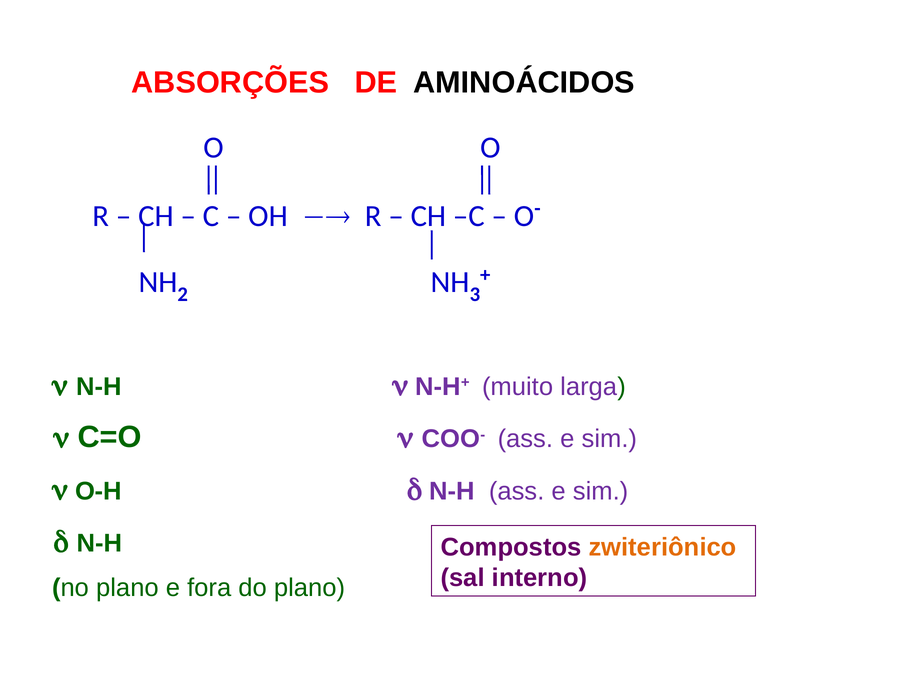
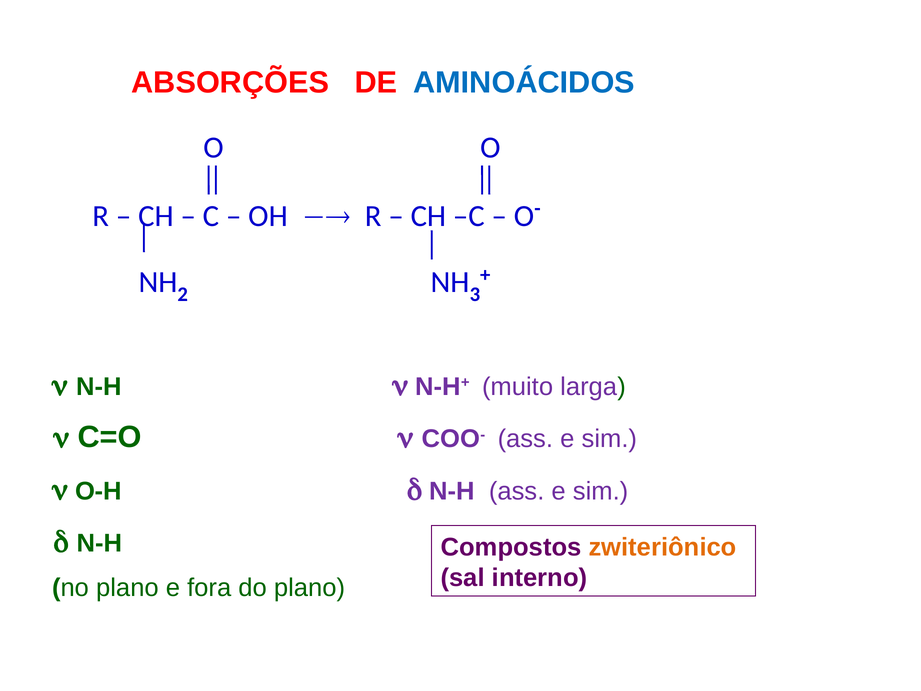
AMINOÁCIDOS colour: black -> blue
